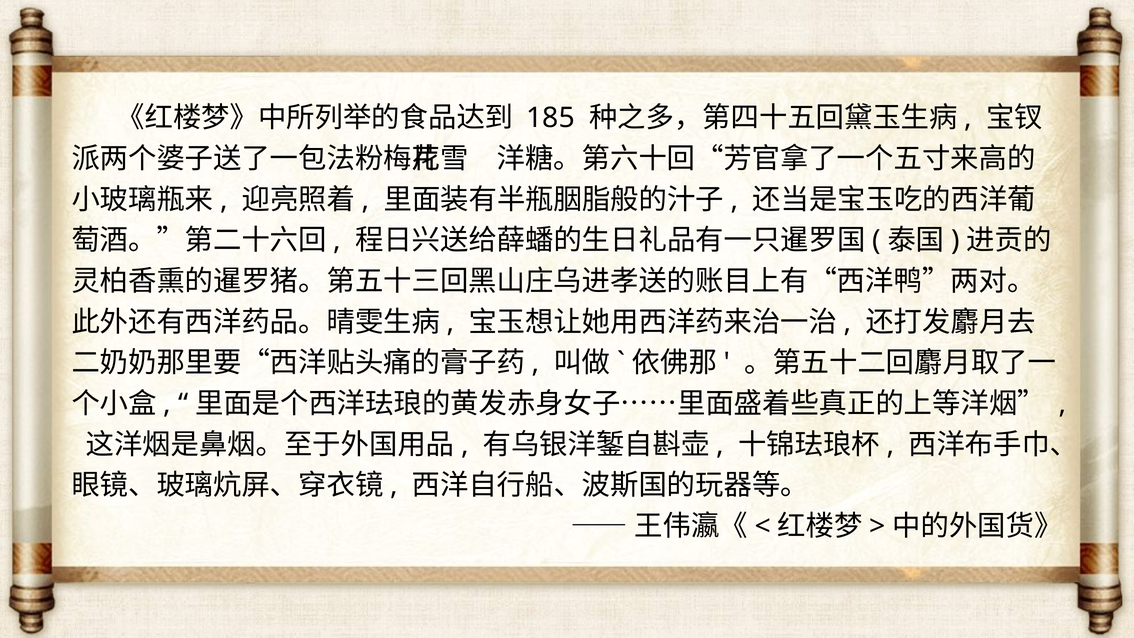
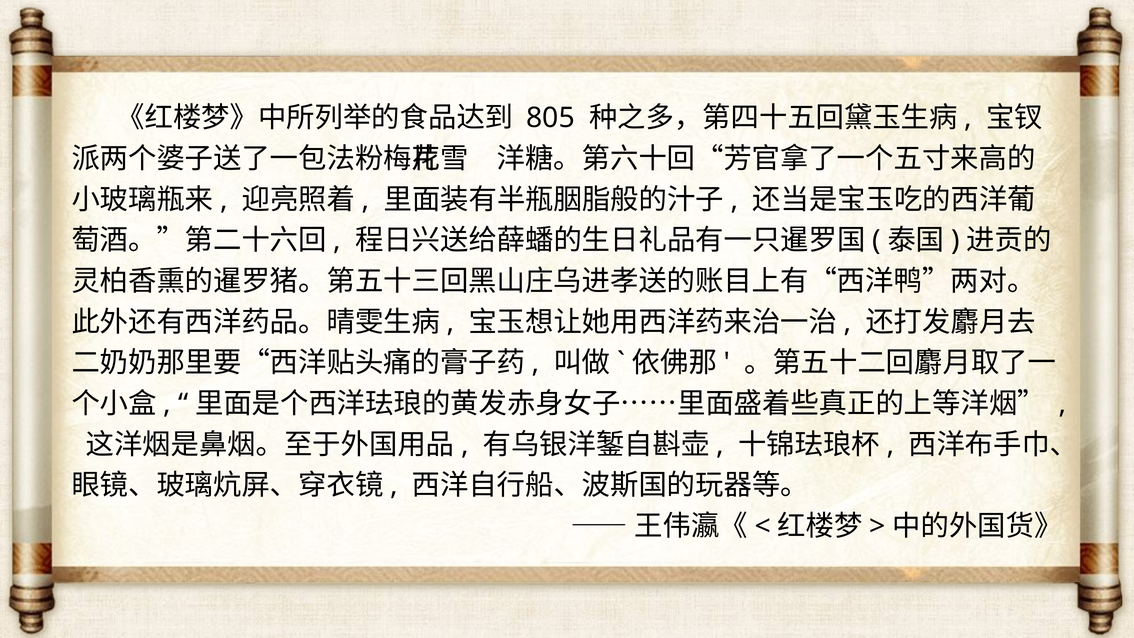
185: 185 -> 805
